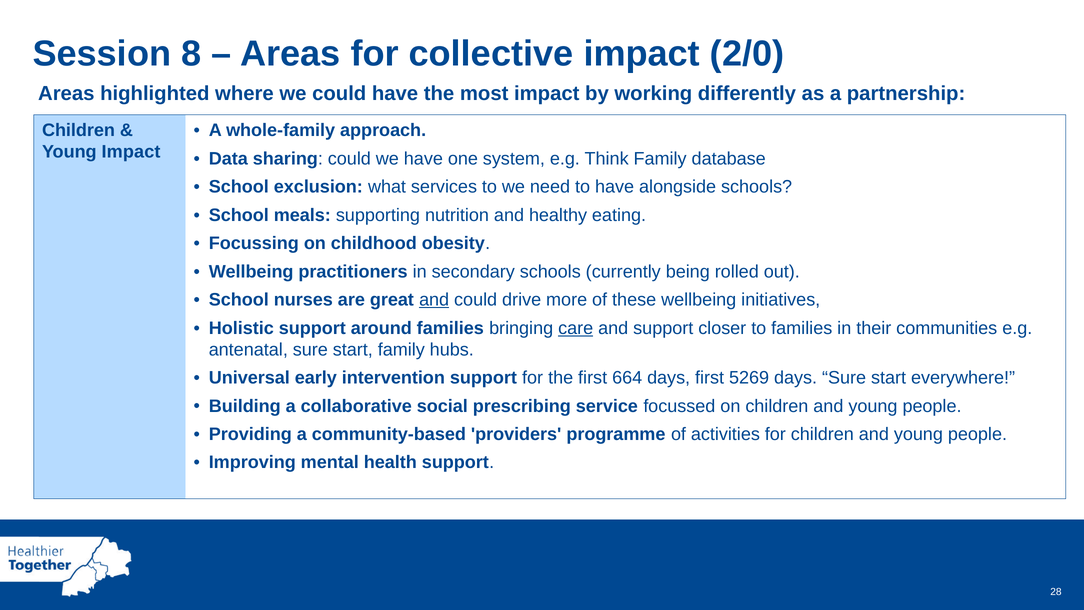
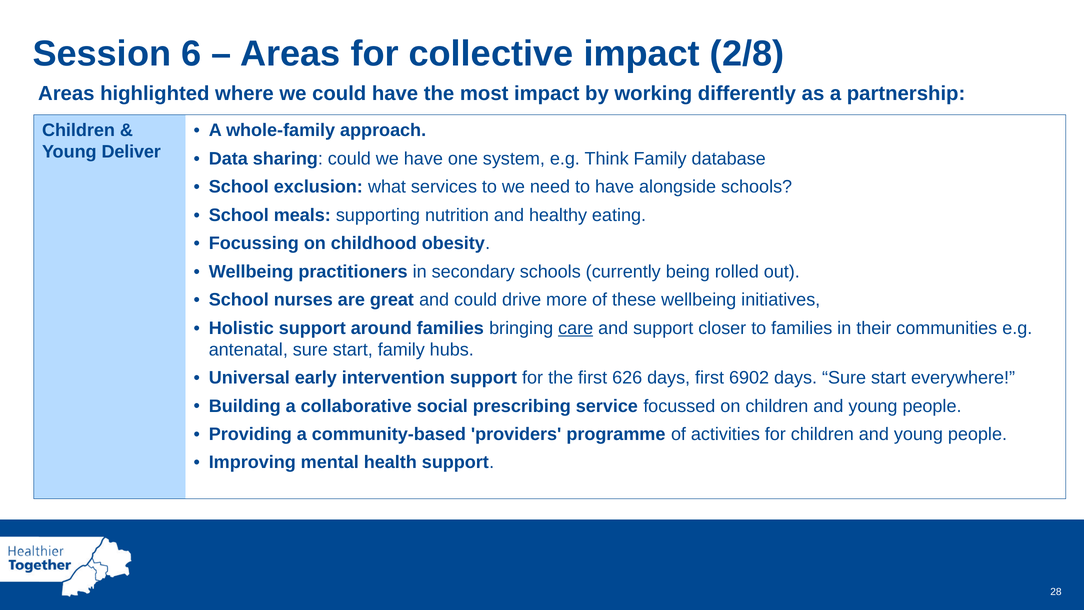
8: 8 -> 6
2/0: 2/0 -> 2/8
Young Impact: Impact -> Deliver
and at (434, 300) underline: present -> none
664: 664 -> 626
5269: 5269 -> 6902
